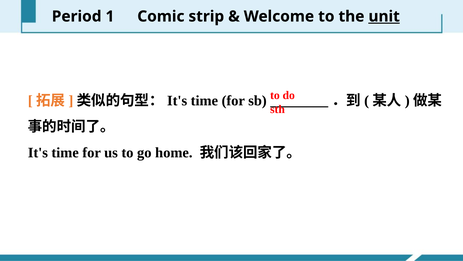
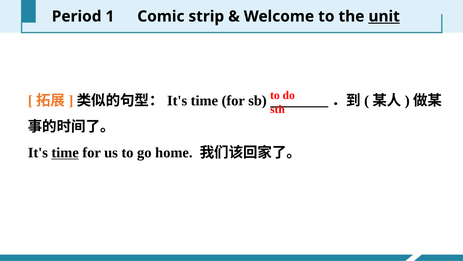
time at (65, 152) underline: none -> present
